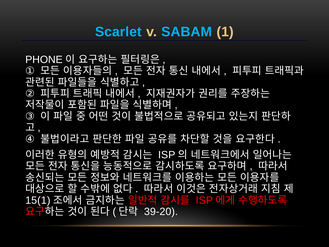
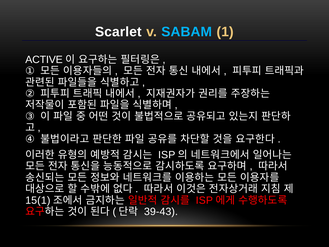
Scarlet colour: light blue -> white
PHONE: PHONE -> ACTIVE
39-20: 39-20 -> 39-43
